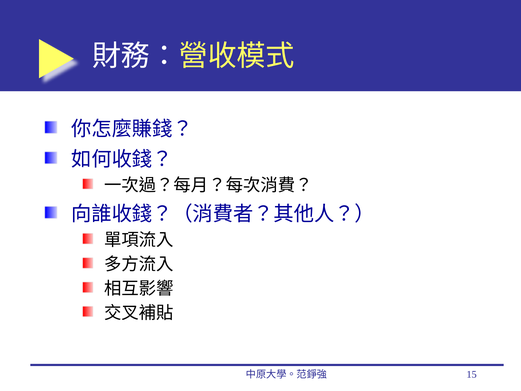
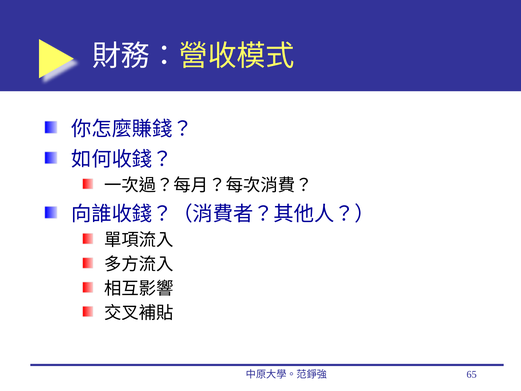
15: 15 -> 65
